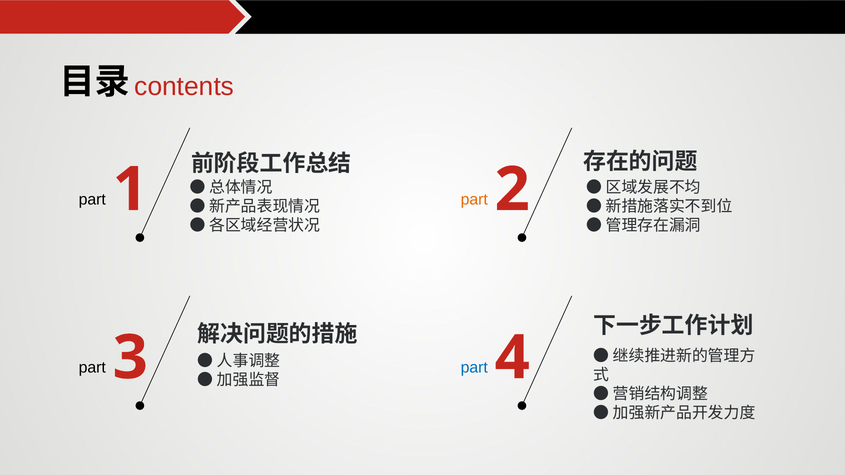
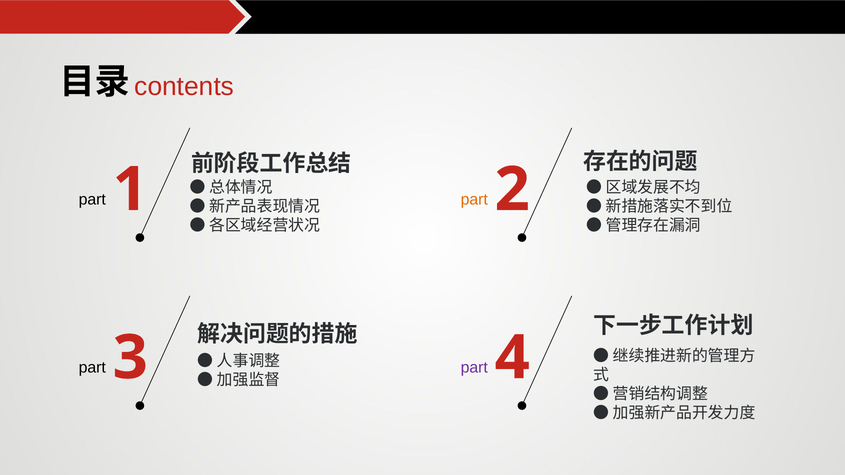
part at (474, 368) colour: blue -> purple
